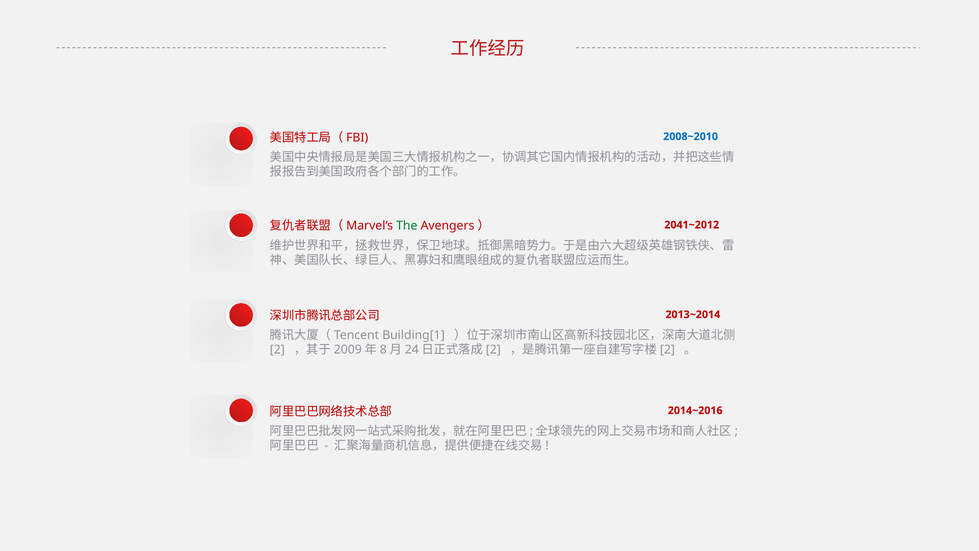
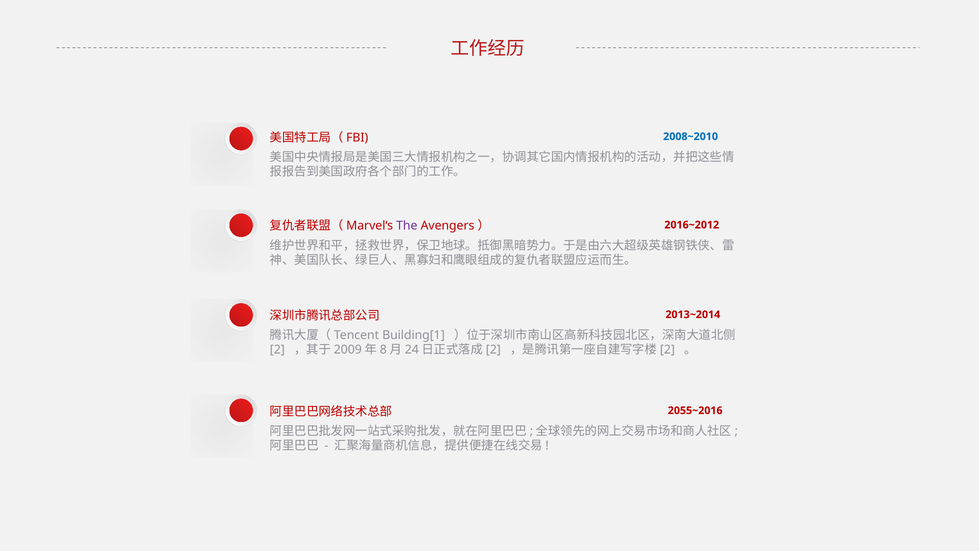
The colour: green -> purple
2041~2012: 2041~2012 -> 2016~2012
2014~2016: 2014~2016 -> 2055~2016
